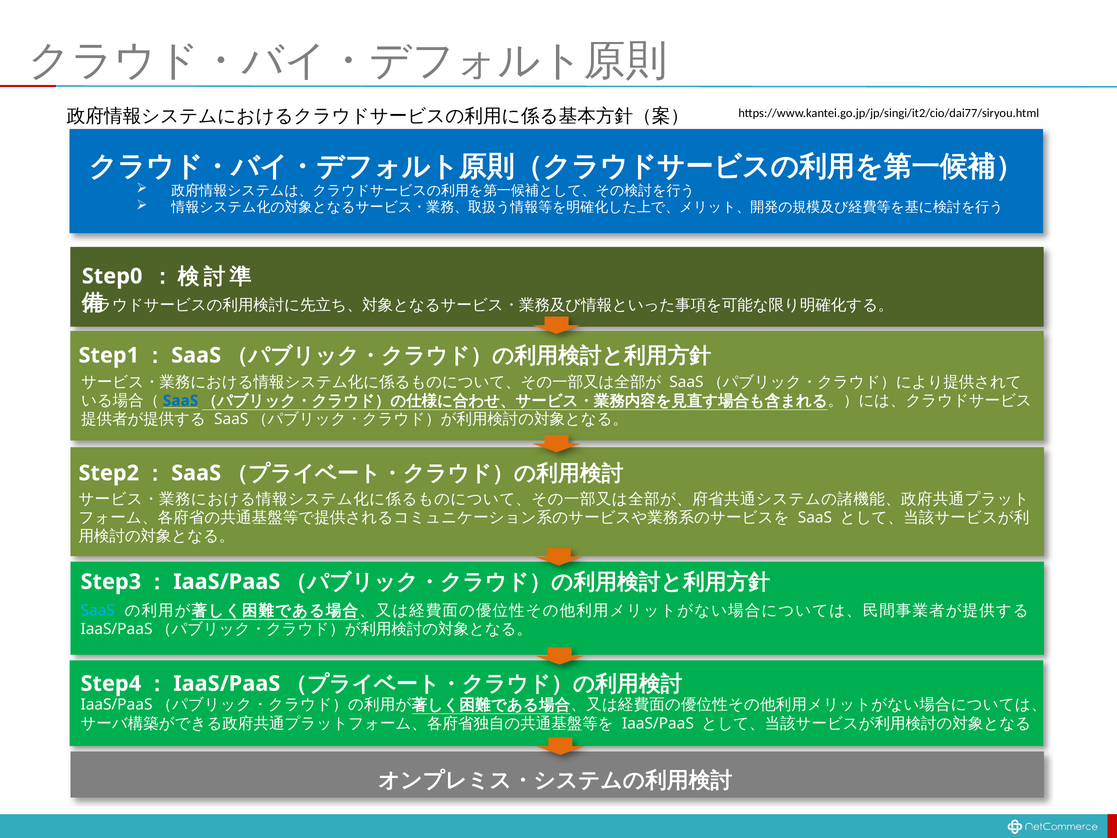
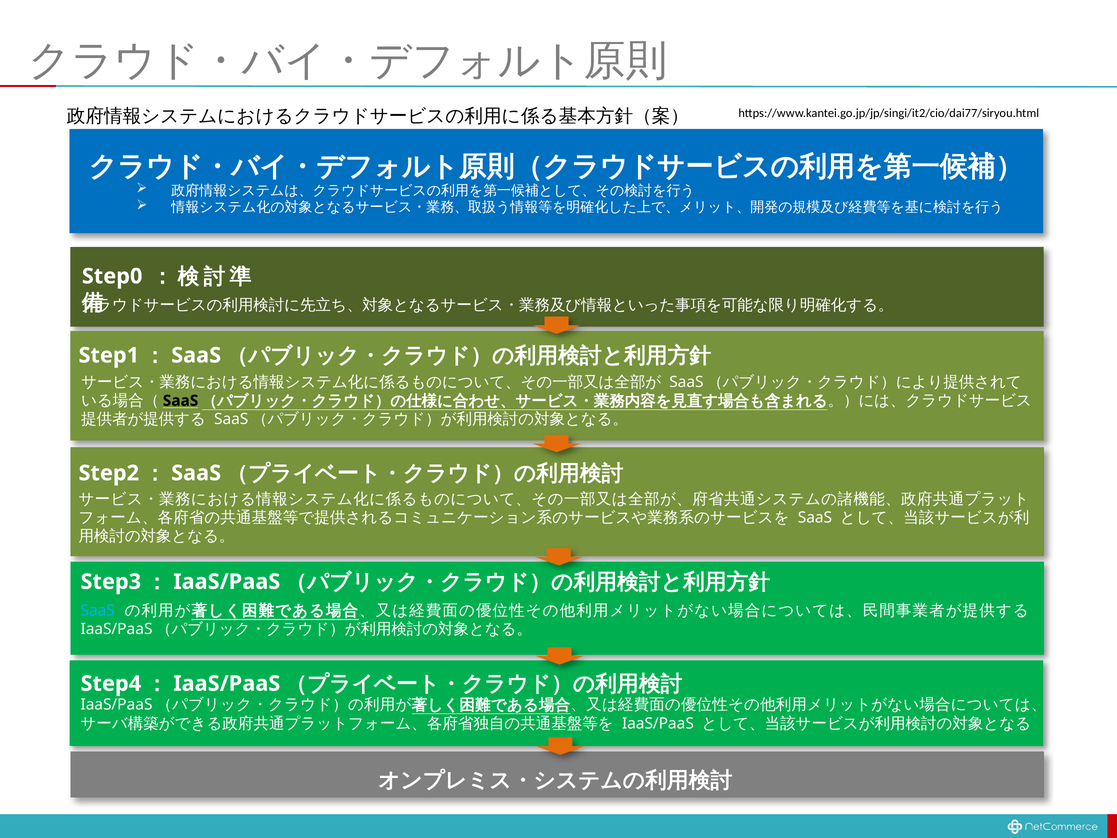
SaaS at (181, 401) colour: blue -> black
